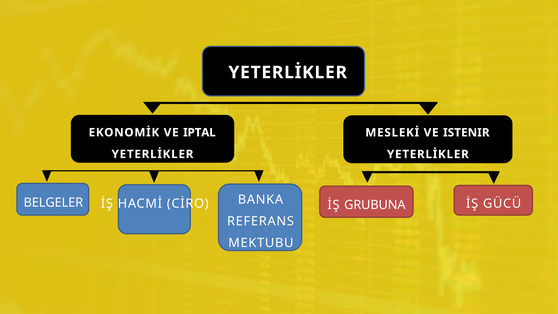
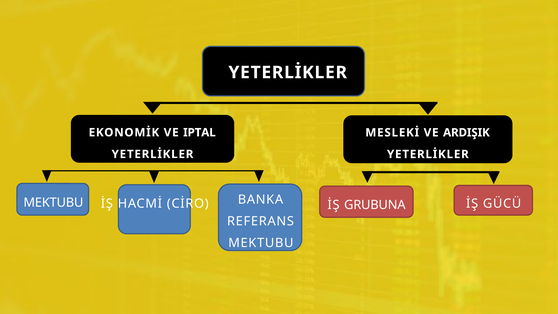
ISTENIR: ISTENIR -> ARDIŞIK
BELGELER at (53, 202): BELGELER -> MEKTUBU
